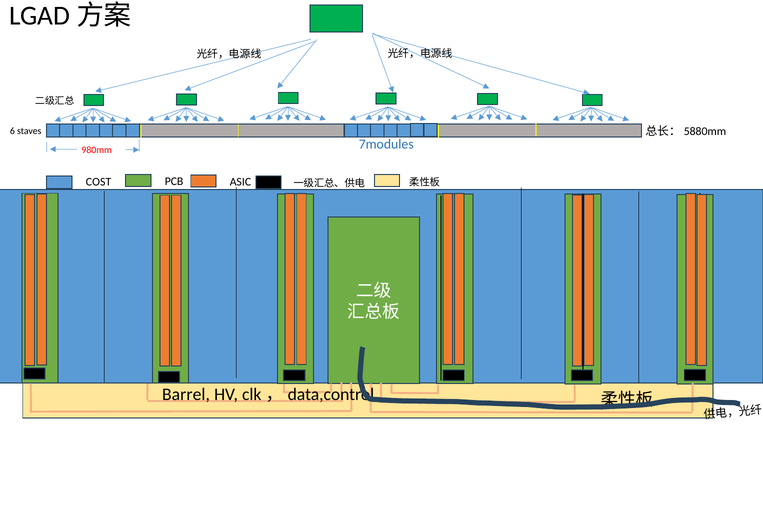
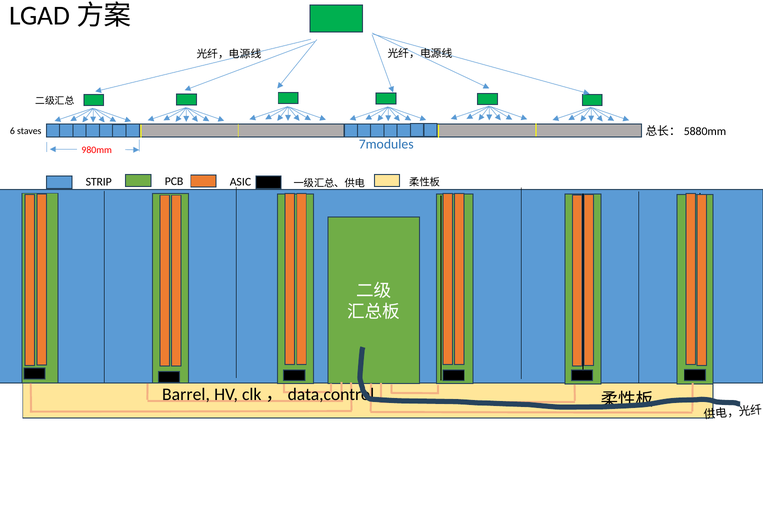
COST: COST -> STRIP
